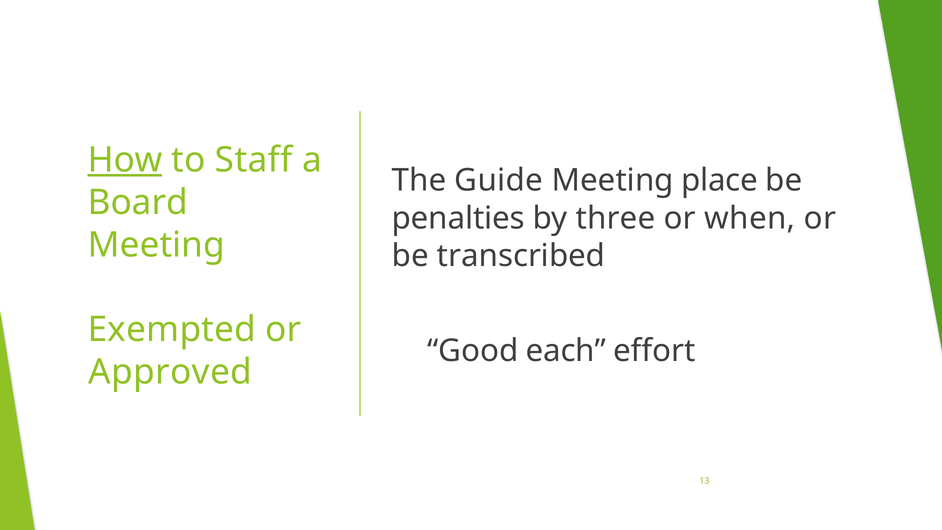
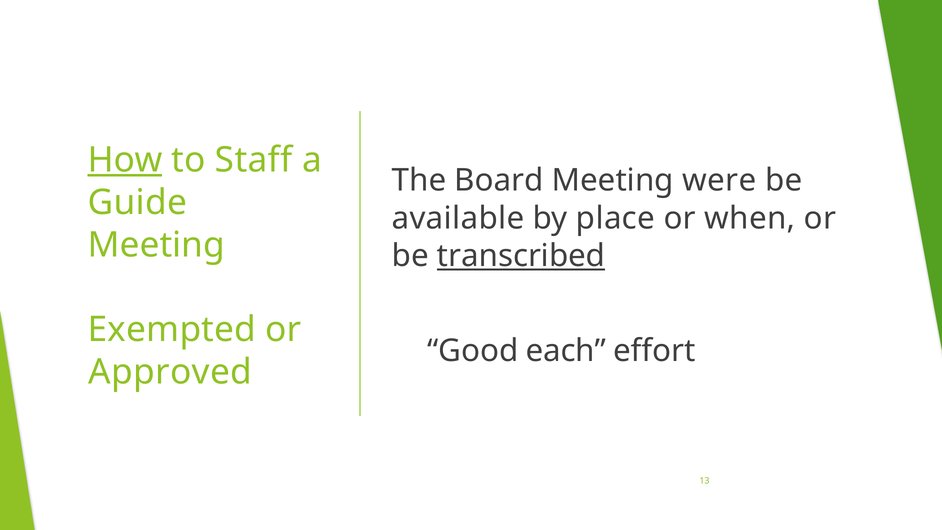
Guide: Guide -> Board
place: place -> were
Board: Board -> Guide
penalties: penalties -> available
three: three -> place
transcribed underline: none -> present
